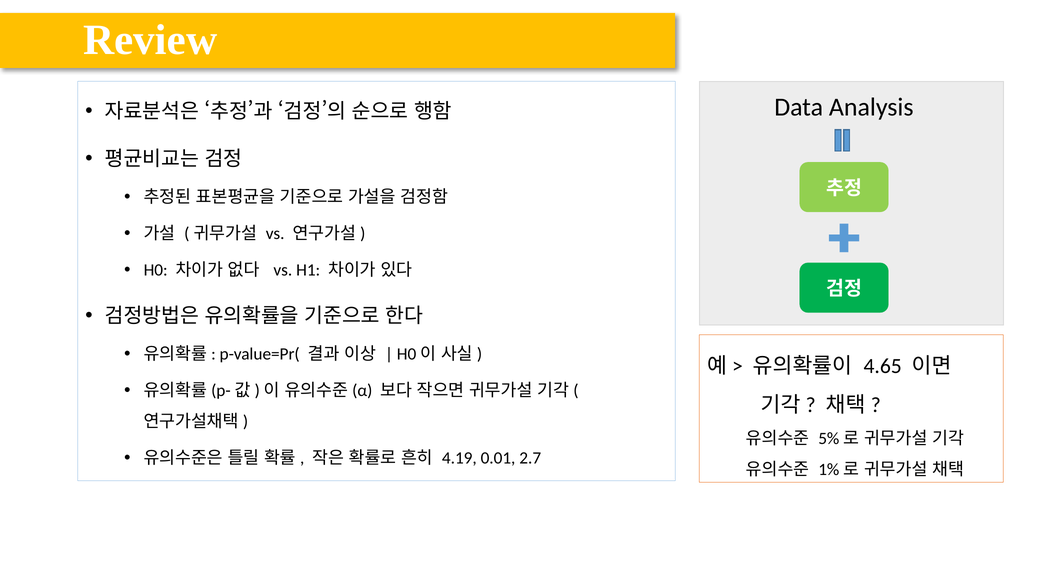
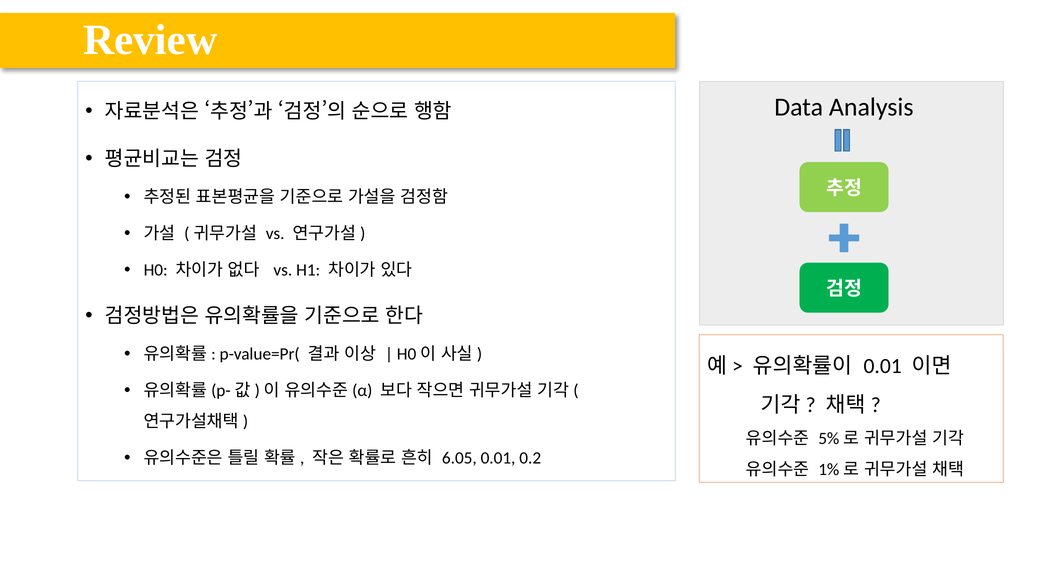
4.65 at (883, 366): 4.65 -> 0.01
4.19: 4.19 -> 6.05
2.7: 2.7 -> 0.2
